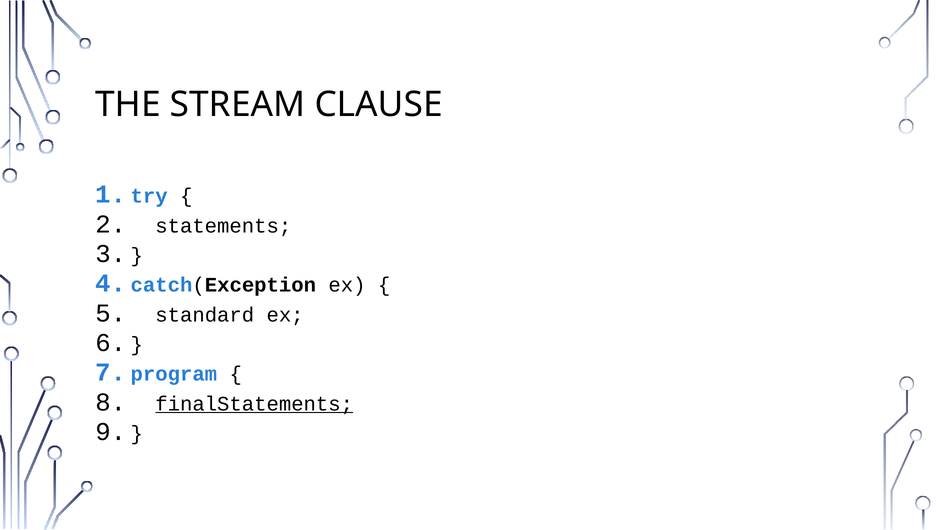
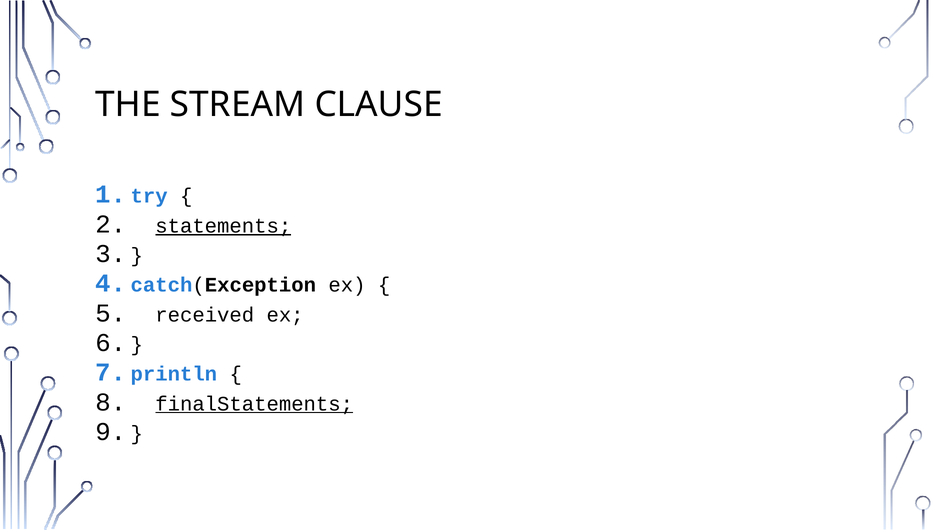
statements underline: none -> present
standard: standard -> received
program: program -> println
